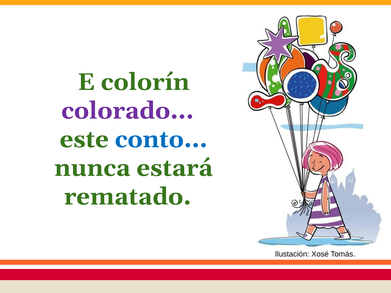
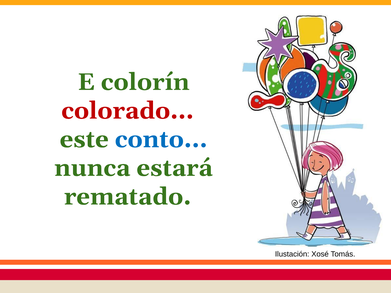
colorado colour: purple -> red
